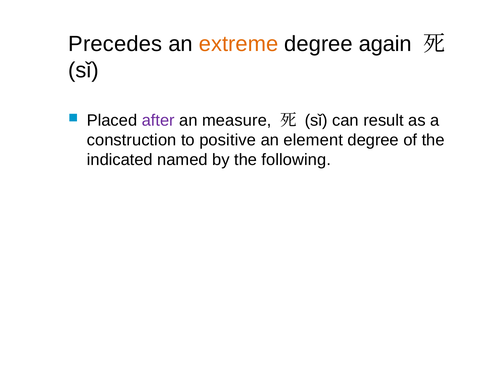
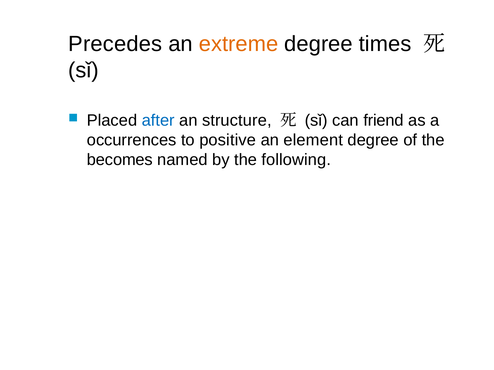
again: again -> times
after colour: purple -> blue
measure: measure -> structure
result: result -> friend
construction: construction -> occurrences
indicated: indicated -> becomes
